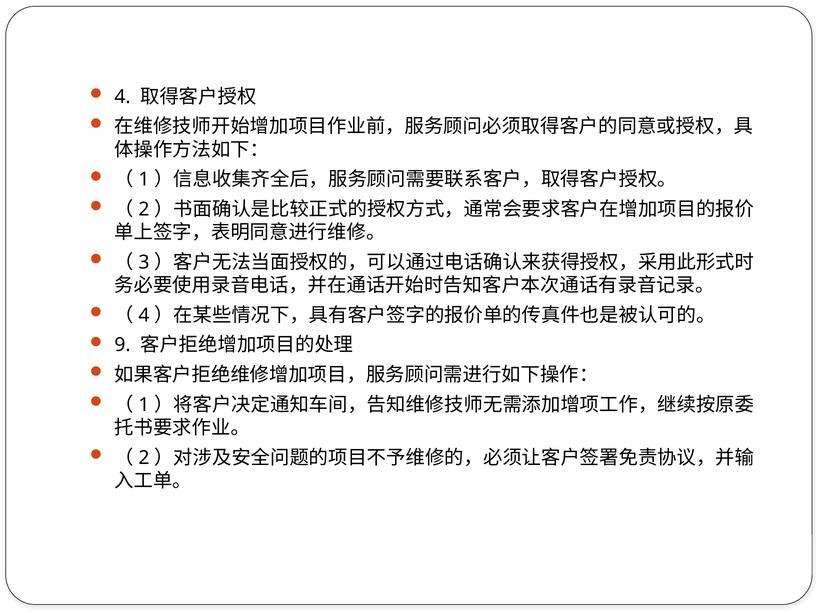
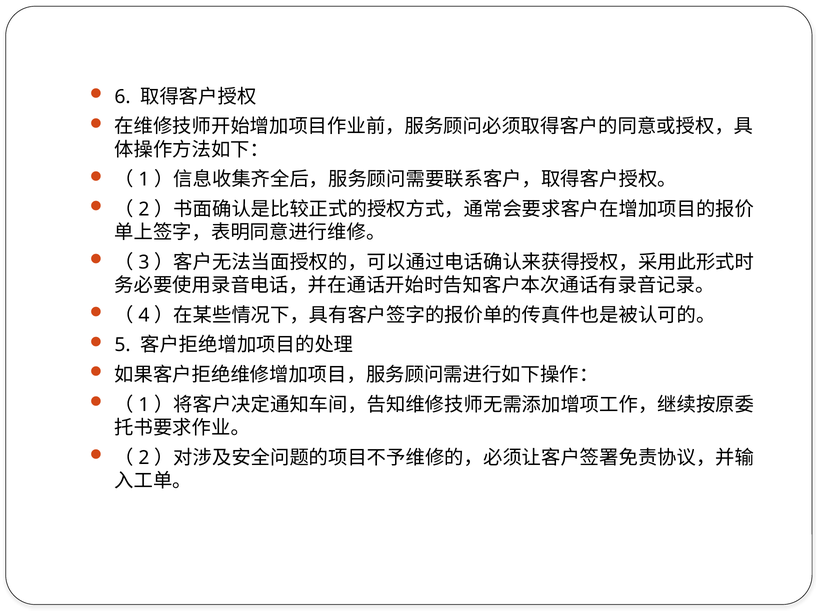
4: 4 -> 6
9: 9 -> 5
